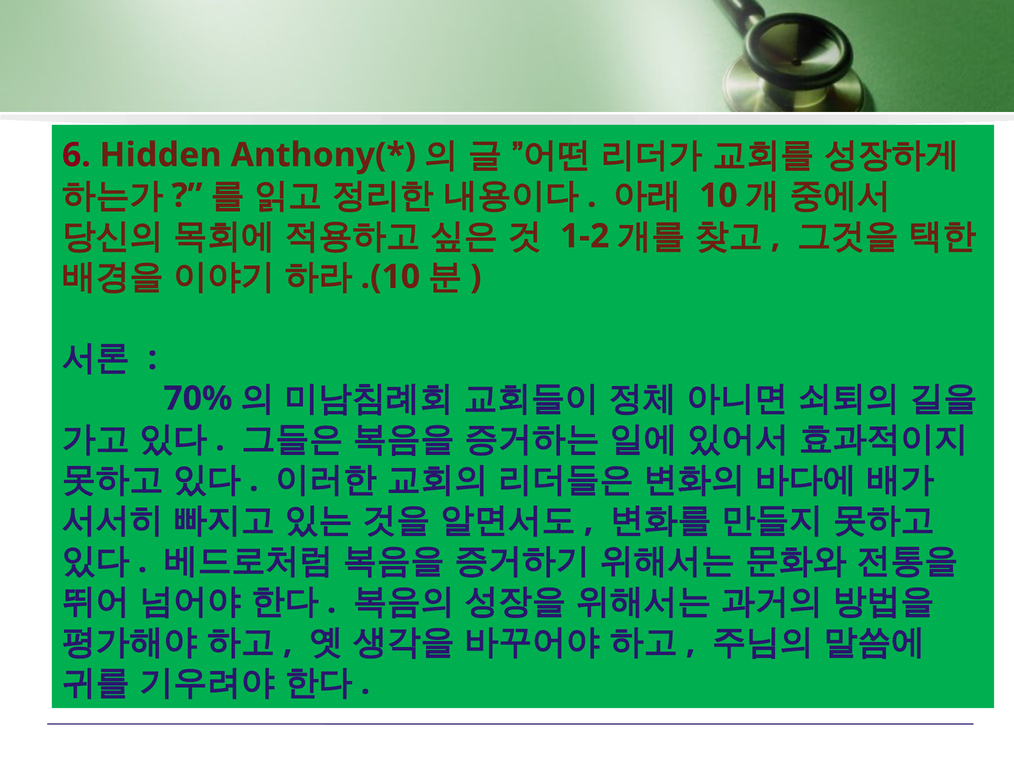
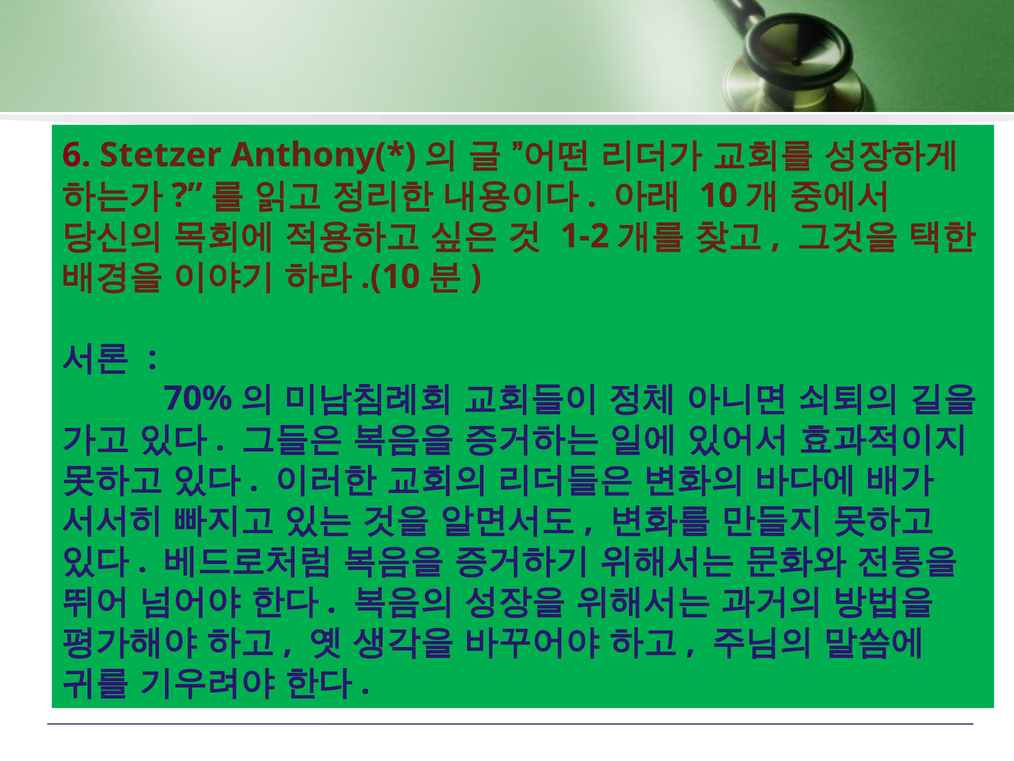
Hidden: Hidden -> Stetzer
